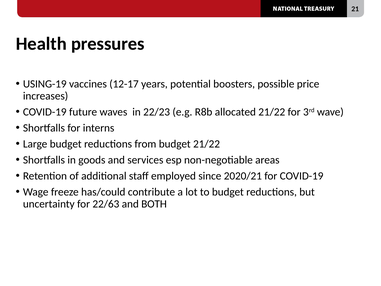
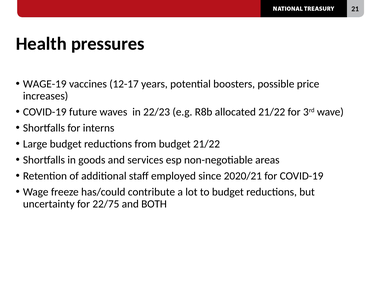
USING-19: USING-19 -> WAGE-19
22/63: 22/63 -> 22/75
